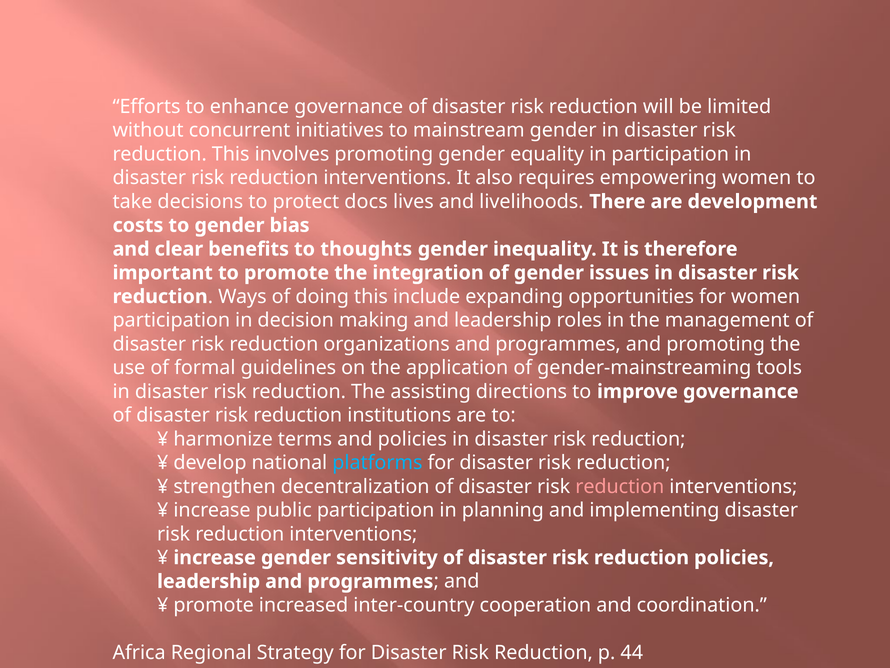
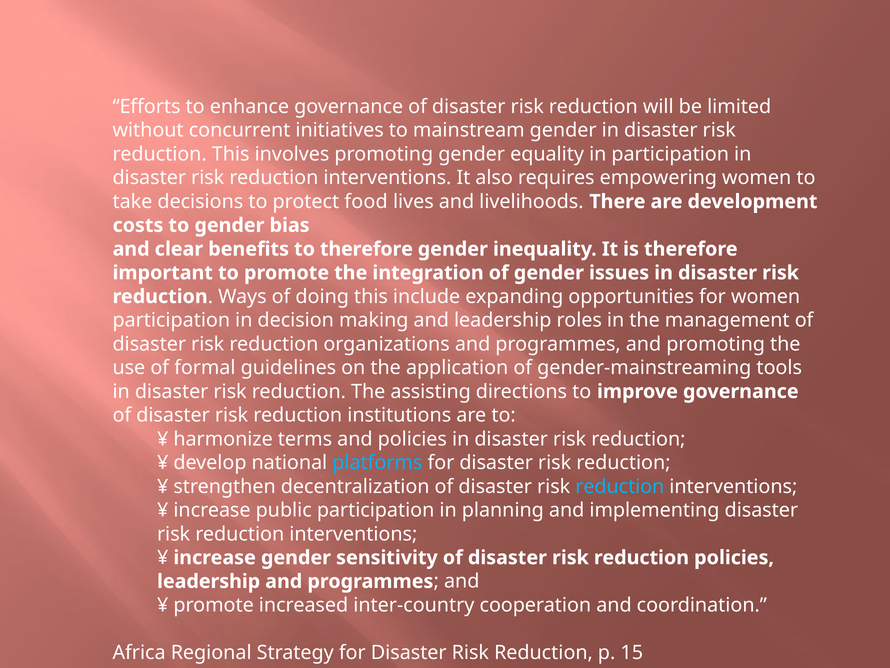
docs: docs -> food
to thoughts: thoughts -> therefore
reduction at (620, 486) colour: pink -> light blue
44: 44 -> 15
